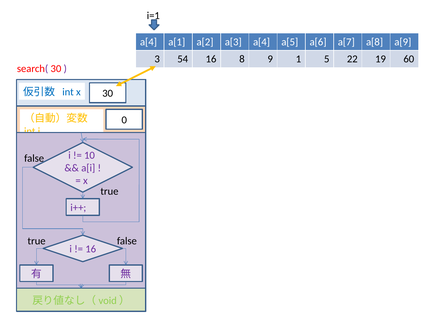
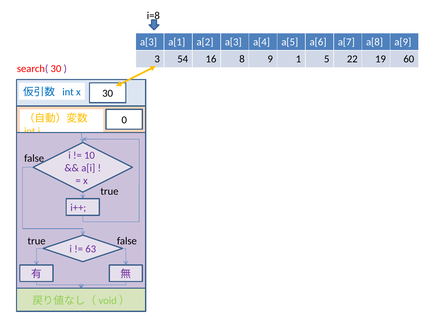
i=1: i=1 -> i=8
a[4 at (148, 42): a[4 -> a[3
16 at (91, 249): 16 -> 63
